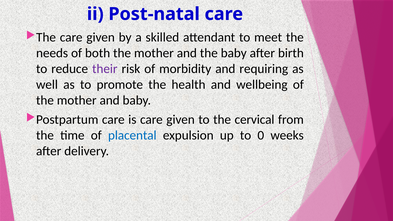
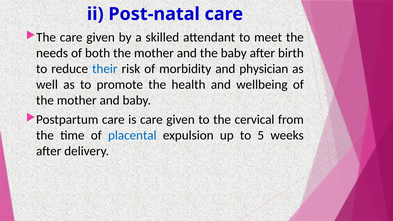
their colour: purple -> blue
requiring: requiring -> physician
0: 0 -> 5
